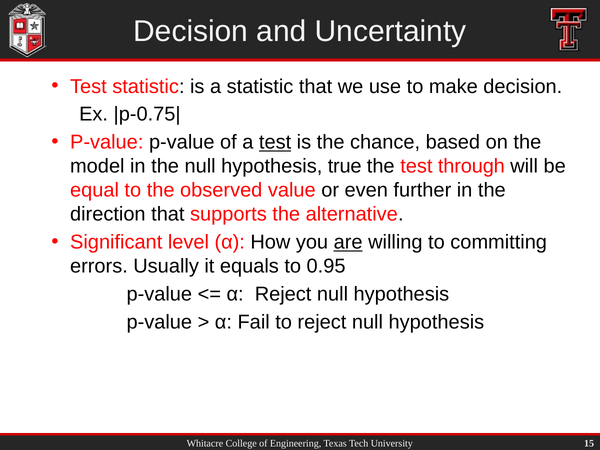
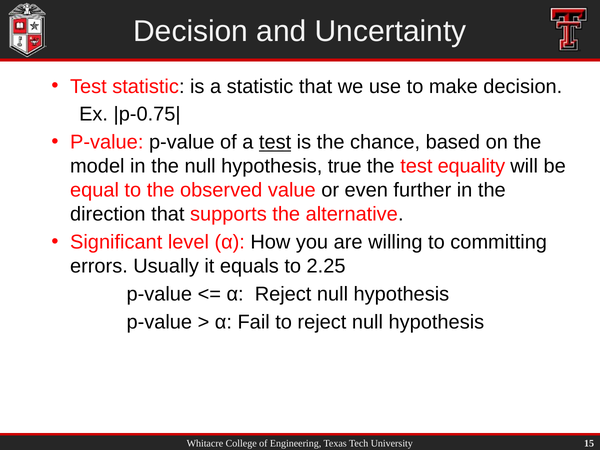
through: through -> equality
are underline: present -> none
0.95: 0.95 -> 2.25
